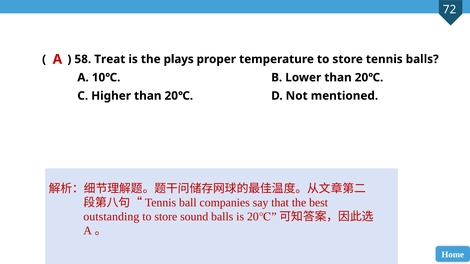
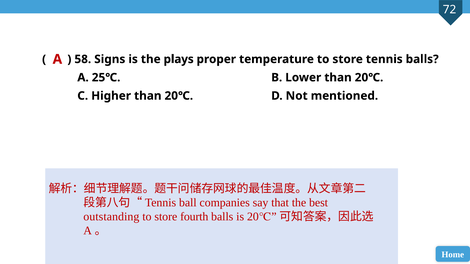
Treat: Treat -> Signs
10℃: 10℃ -> 25℃
sound: sound -> fourth
